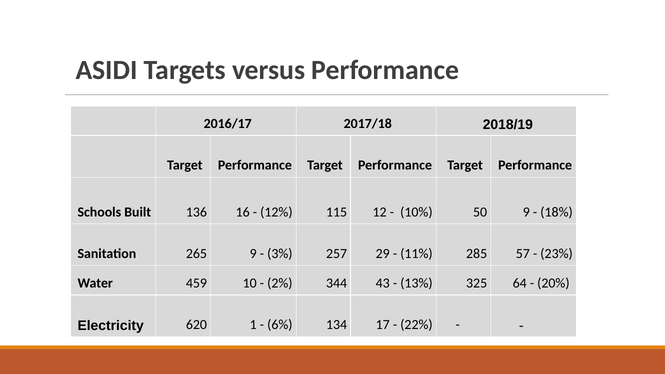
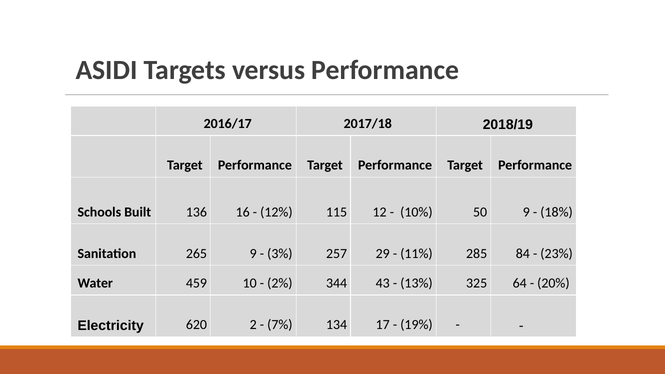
57: 57 -> 84
1: 1 -> 2
6%: 6% -> 7%
22%: 22% -> 19%
